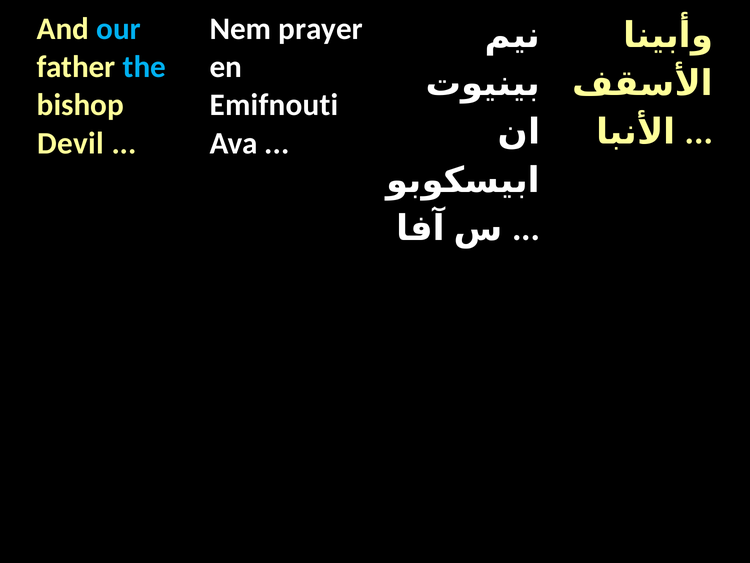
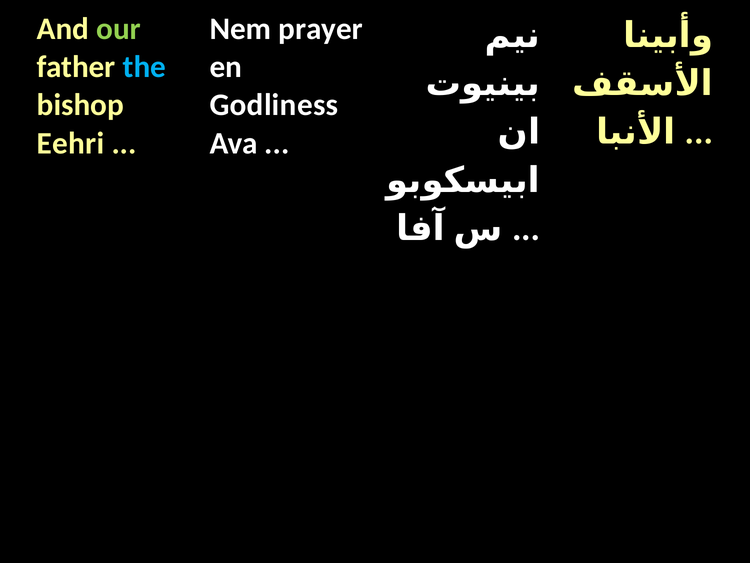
our colour: light blue -> light green
Emifnouti: Emifnouti -> Godliness
Devil: Devil -> Eehri
